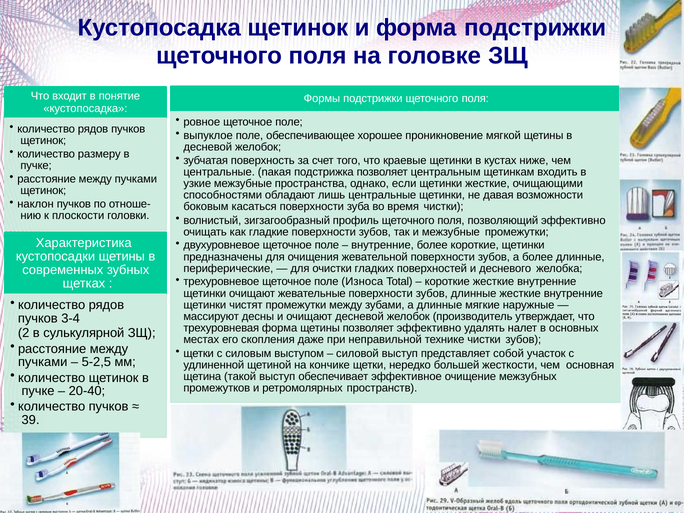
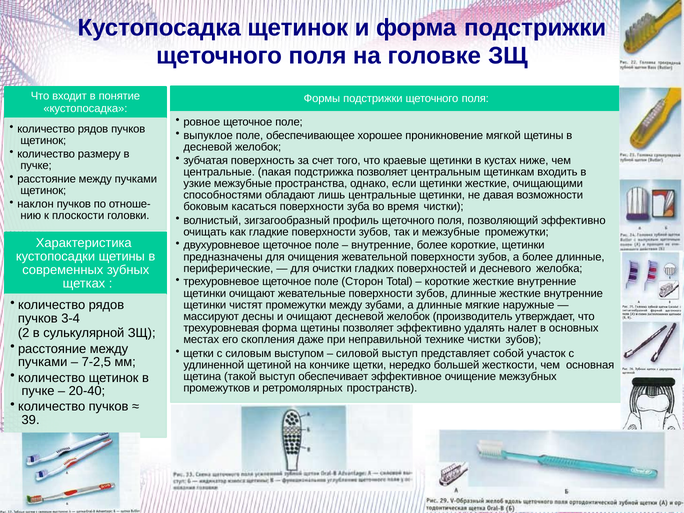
Износа: Износа -> Сторон
5-2,5: 5-2,5 -> 7-2,5
